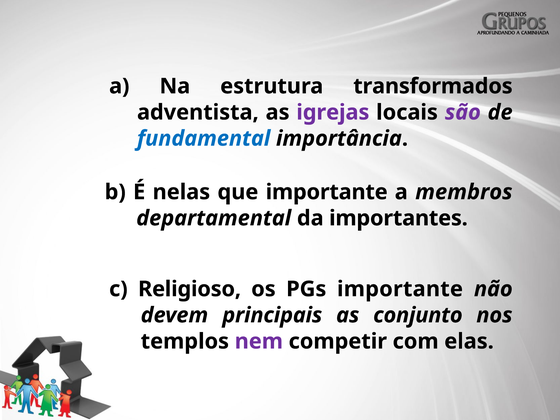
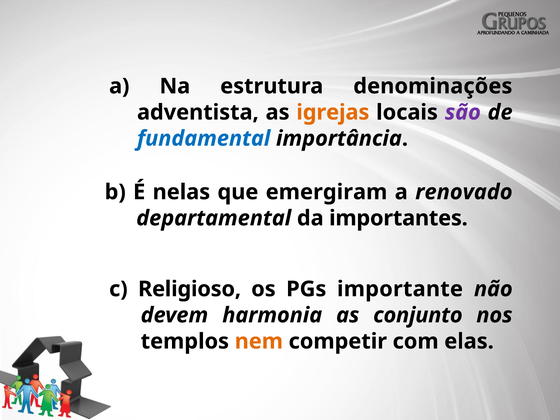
transformados: transformados -> denominações
igrejas colour: purple -> orange
que importante: importante -> emergiram
membros: membros -> renovado
principais: principais -> harmonia
nem colour: purple -> orange
